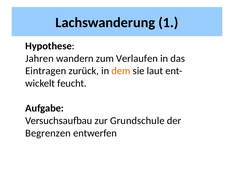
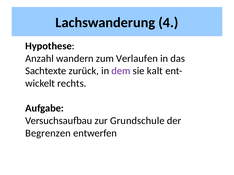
1: 1 -> 4
Jahren: Jahren -> Anzahl
Eintragen: Eintragen -> Sachtexte
dem colour: orange -> purple
laut: laut -> kalt
feucht: feucht -> rechts
